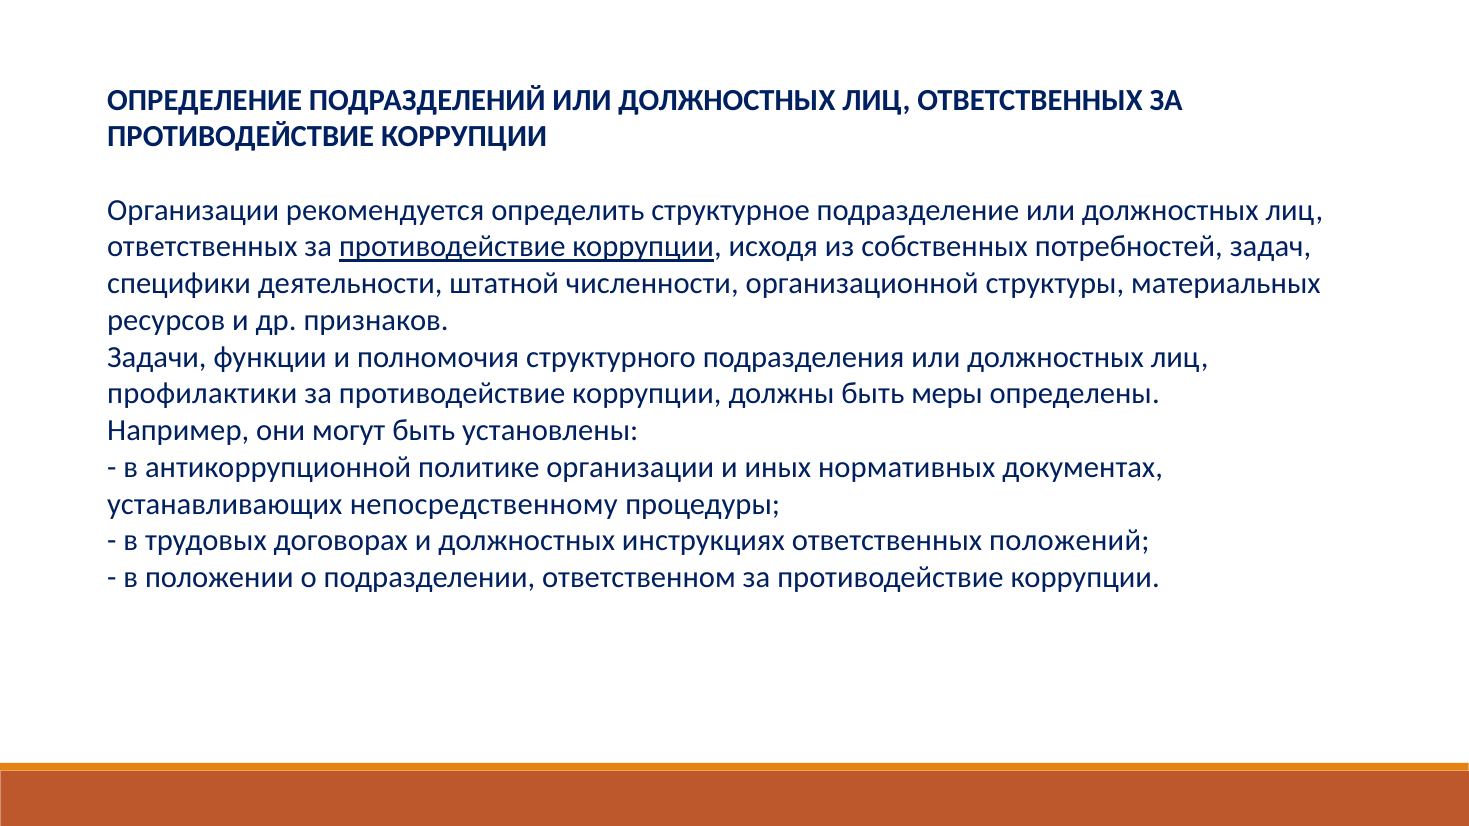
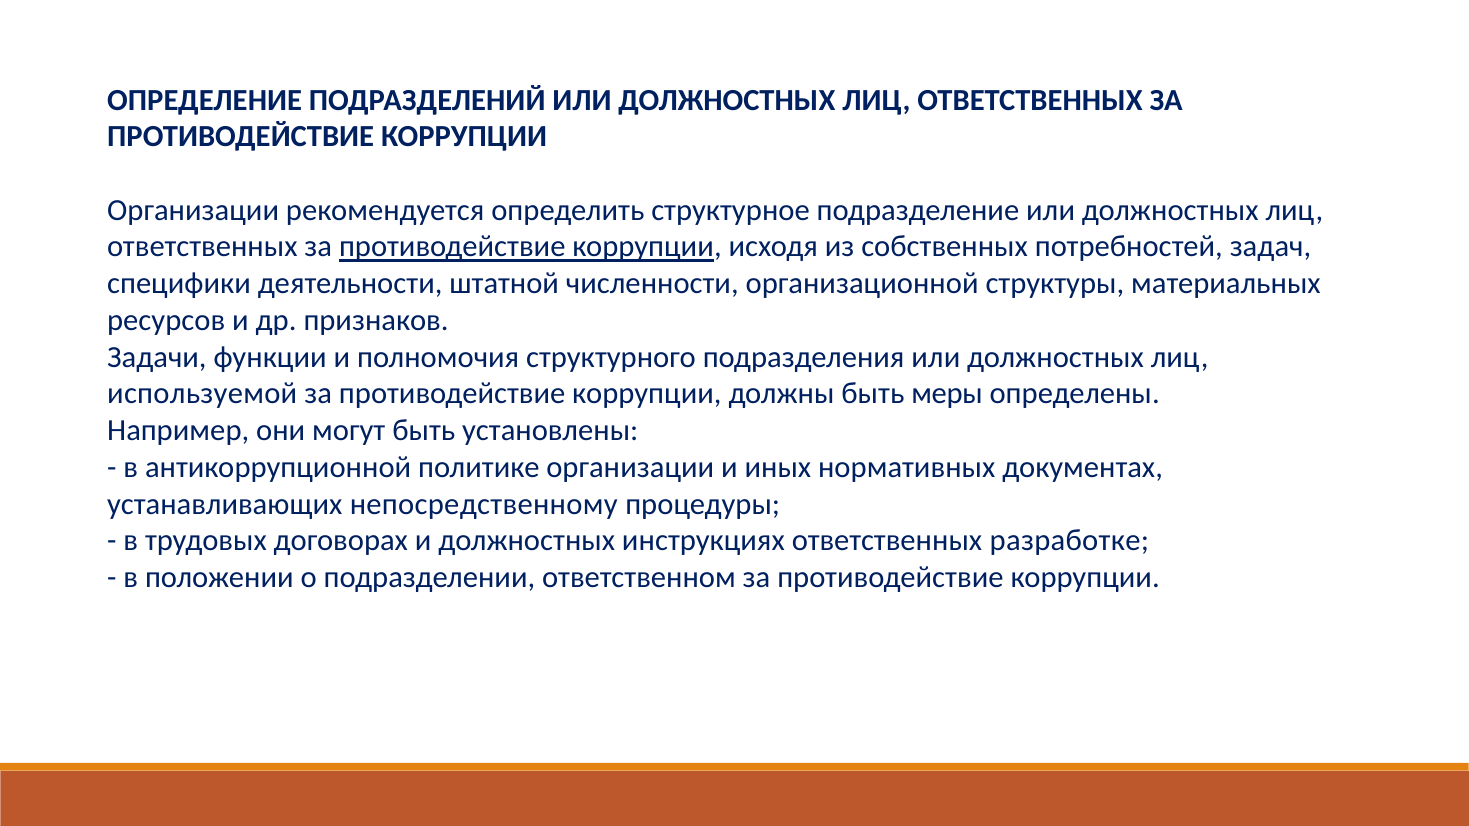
профилактики: профилактики -> используемой
положений: положений -> разработке
